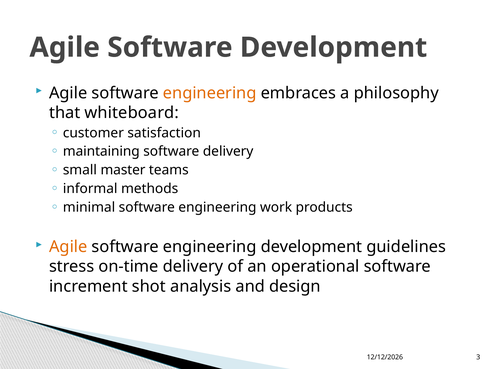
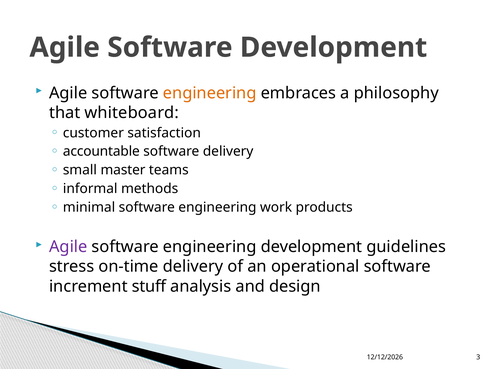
maintaining: maintaining -> accountable
Agile at (68, 247) colour: orange -> purple
shot: shot -> stuff
